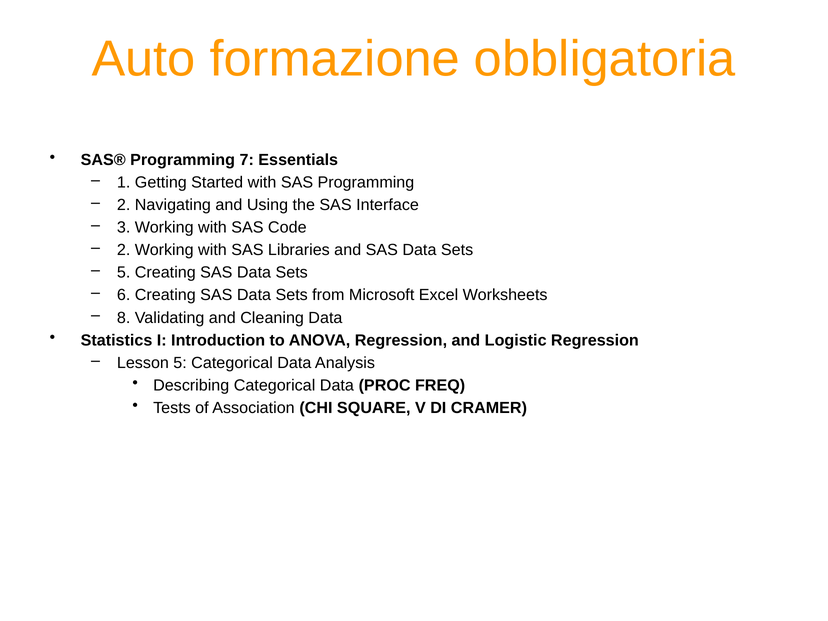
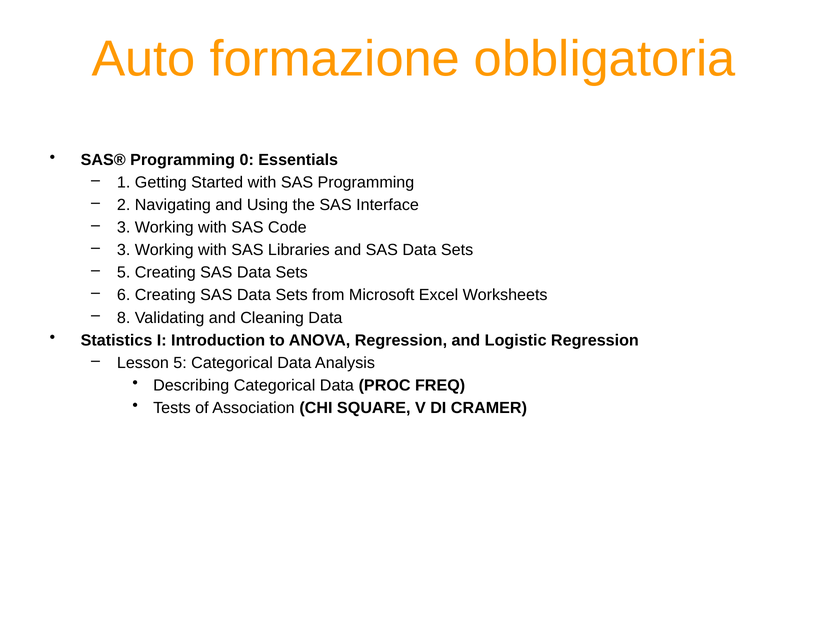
7: 7 -> 0
2 at (124, 250): 2 -> 3
